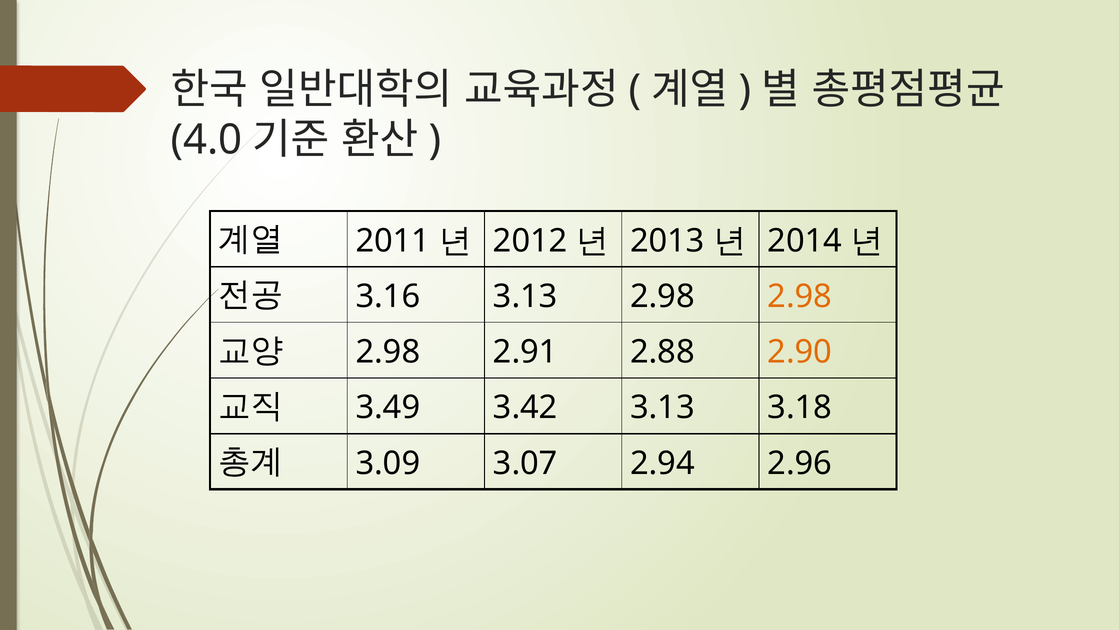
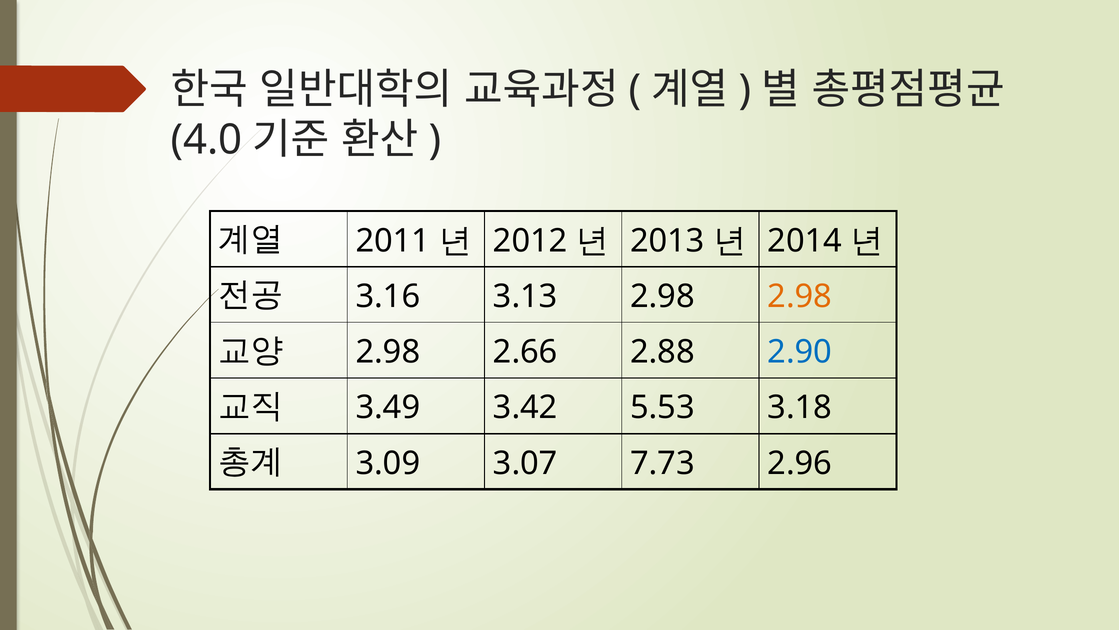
2.91: 2.91 -> 2.66
2.90 colour: orange -> blue
3.42 3.13: 3.13 -> 5.53
2.94: 2.94 -> 7.73
